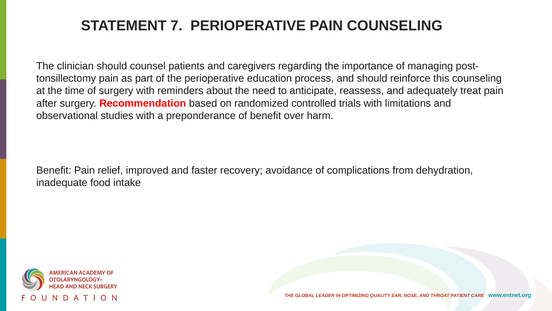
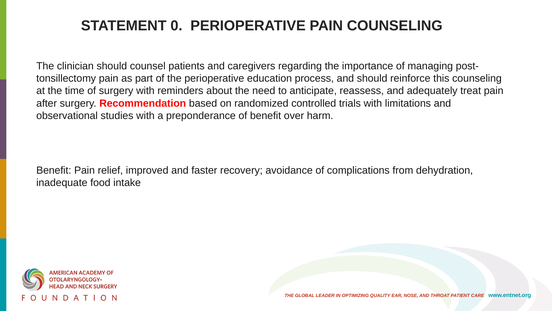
7: 7 -> 0
